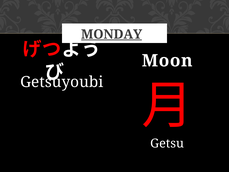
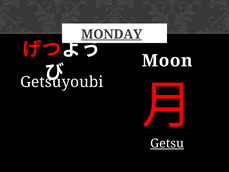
Getsu underline: none -> present
